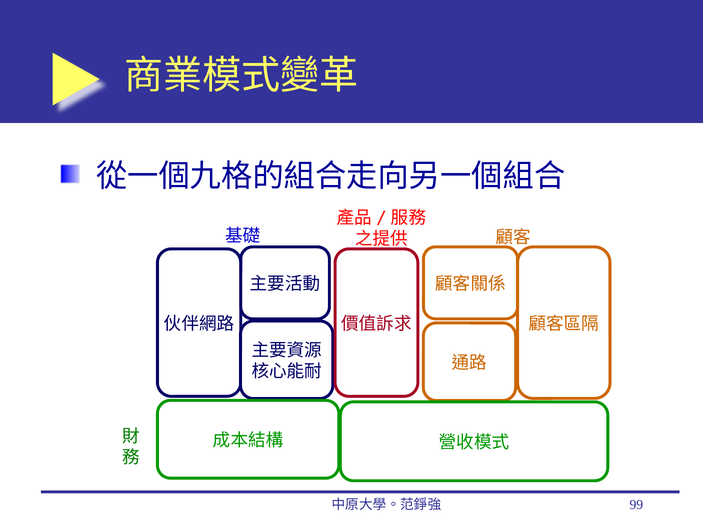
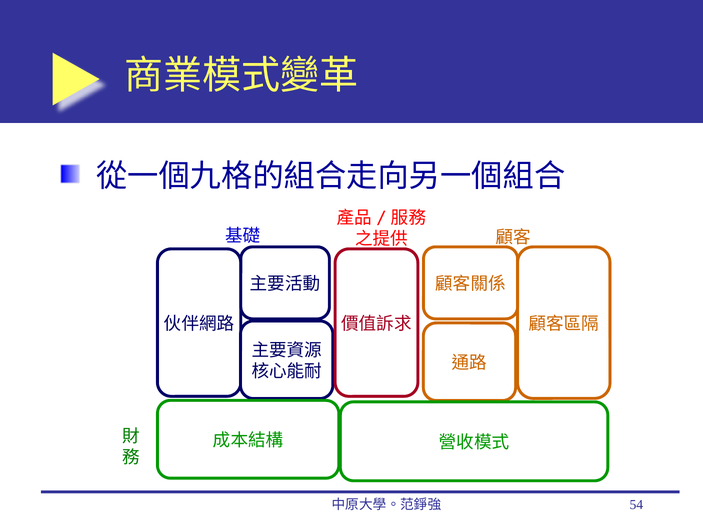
99: 99 -> 54
